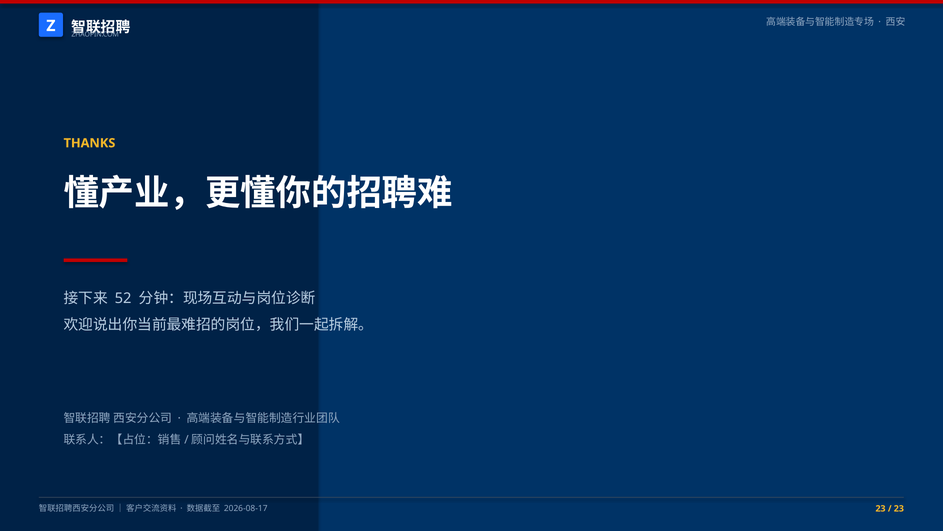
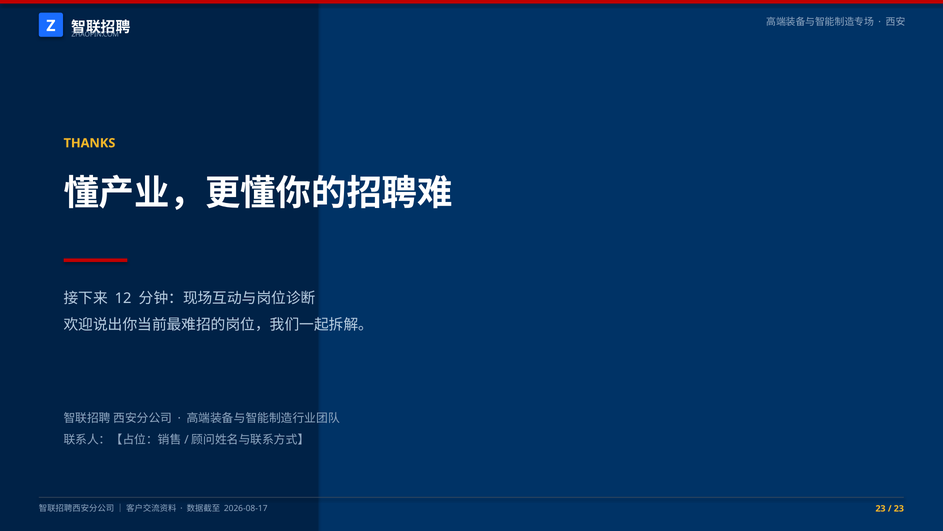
52: 52 -> 12
